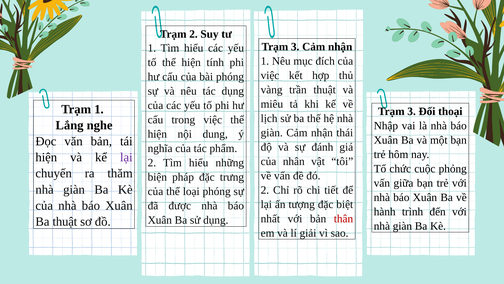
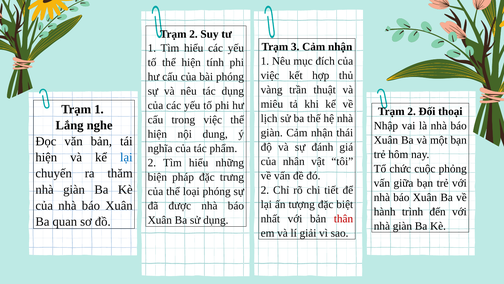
3 at (412, 111): 3 -> 2
lại at (126, 157) colour: purple -> blue
Ba thuật: thuật -> quan
